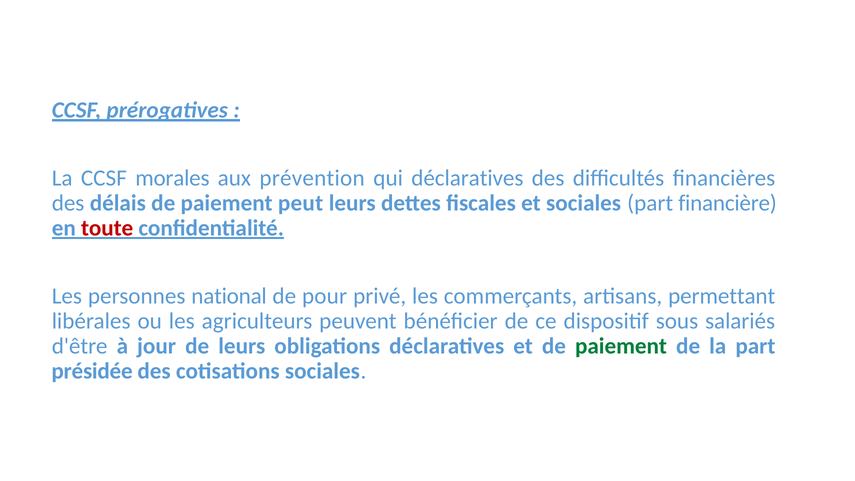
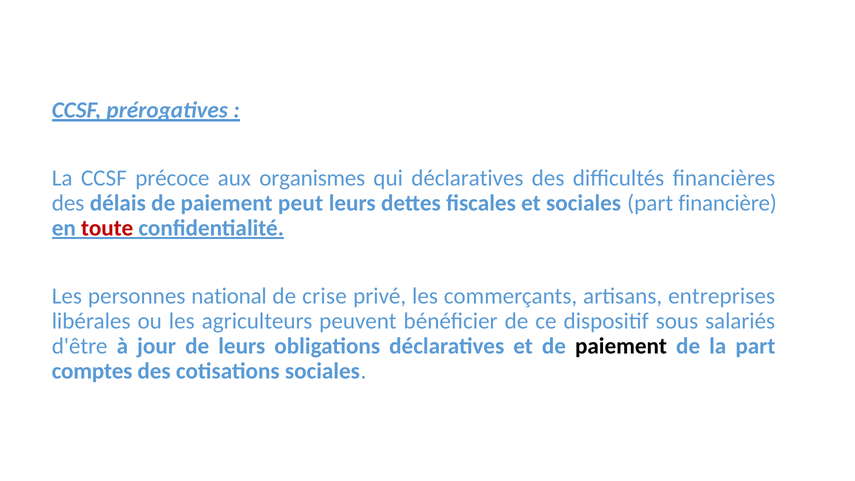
morales: morales -> précoce
prévention: prévention -> organismes
pour: pour -> crise
permettant: permettant -> entreprises
paiement at (621, 346) colour: green -> black
présidée: présidée -> comptes
